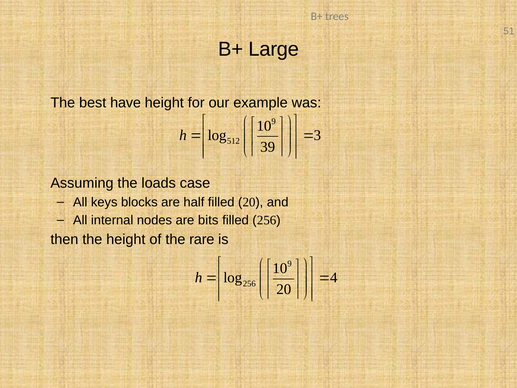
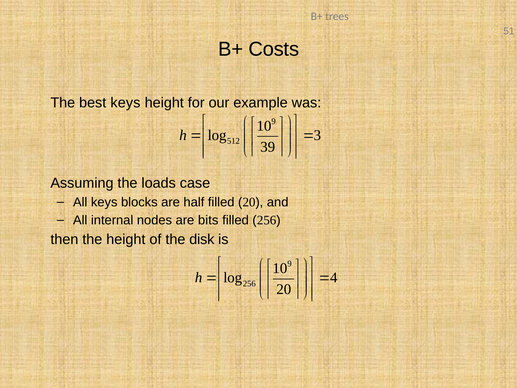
Large: Large -> Costs
best have: have -> keys
rare: rare -> disk
